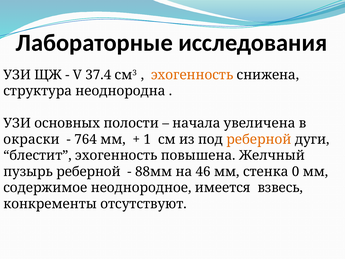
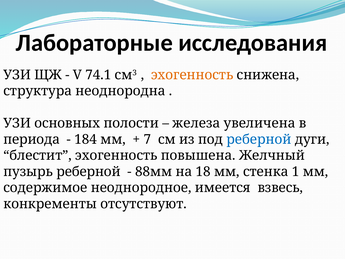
37.4: 37.4 -> 74.1
начала: начала -> железа
окраски: окраски -> периода
764: 764 -> 184
1: 1 -> 7
реберной at (259, 139) colour: orange -> blue
46: 46 -> 18
0: 0 -> 1
